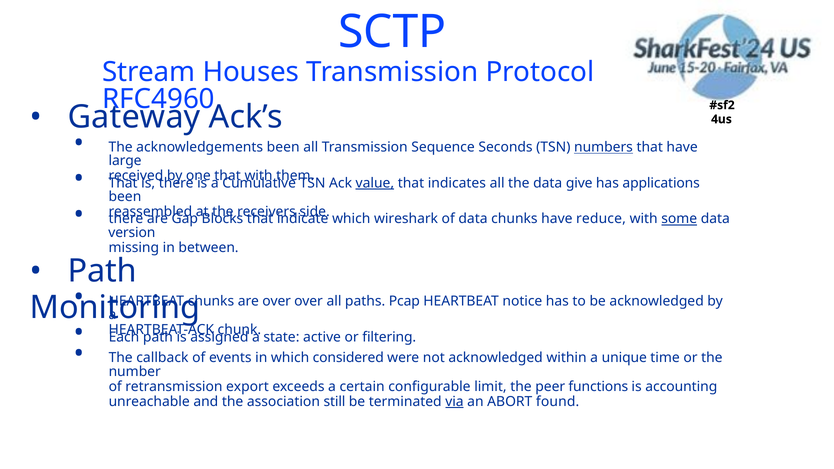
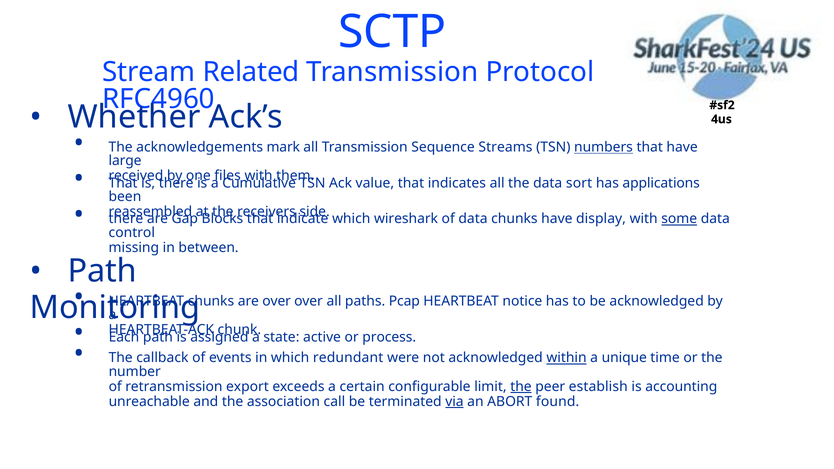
Houses: Houses -> Related
Gateway: Gateway -> Whether
acknowledgements been: been -> mark
Seconds: Seconds -> Streams
that at (228, 176): that -> files
value underline: present -> none
give: give -> sort
reduce: reduce -> display
version: version -> control
filtering: filtering -> process
considered: considered -> redundant
within underline: none -> present
the at (521, 387) underline: none -> present
functions: functions -> establish
still: still -> call
